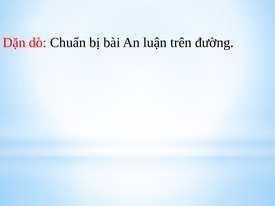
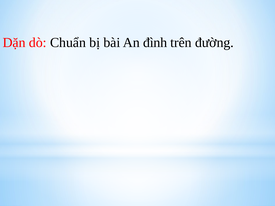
luận: luận -> đình
